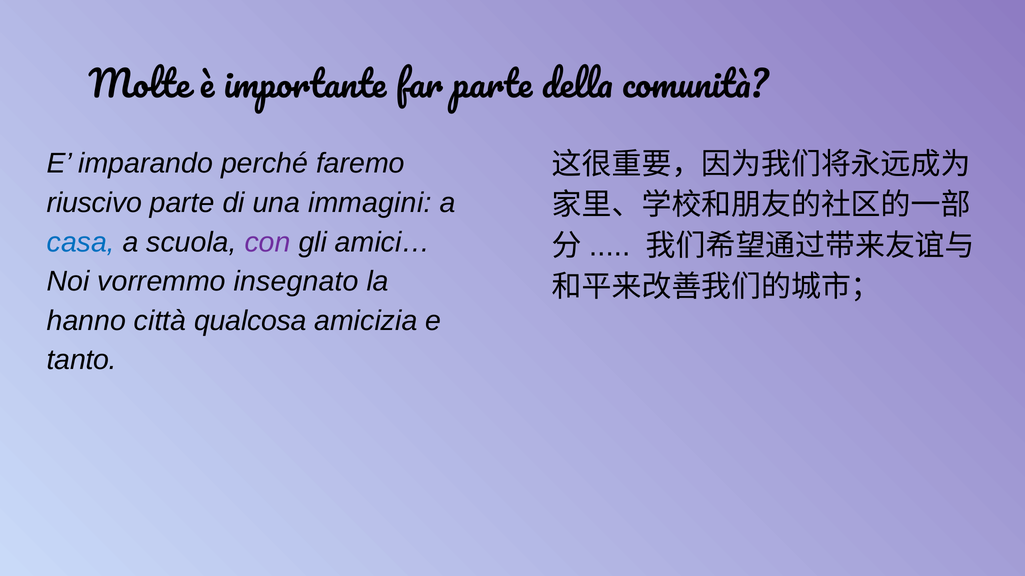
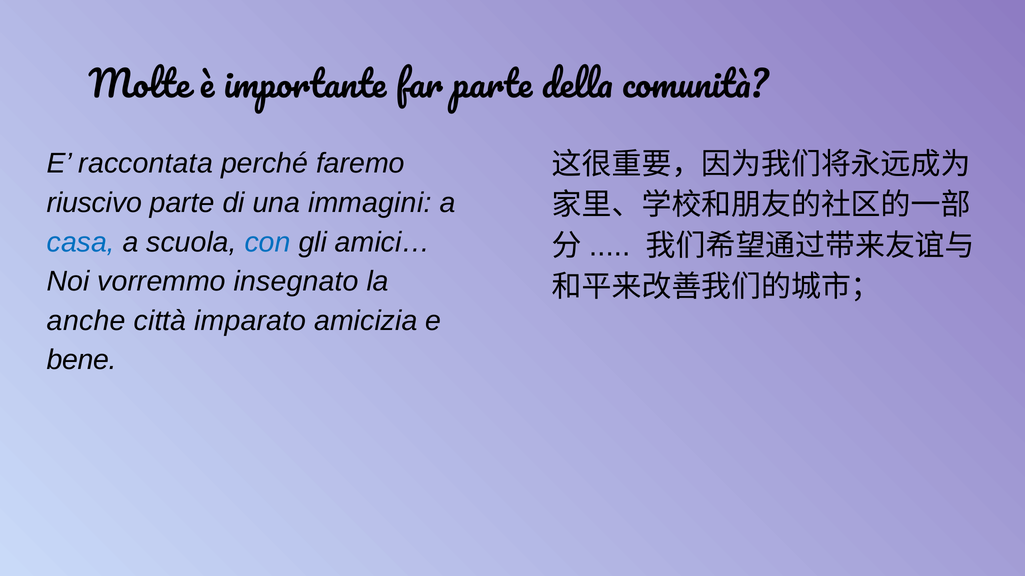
imparando: imparando -> raccontata
con colour: purple -> blue
hanno: hanno -> anche
qualcosa: qualcosa -> imparato
tanto: tanto -> bene
